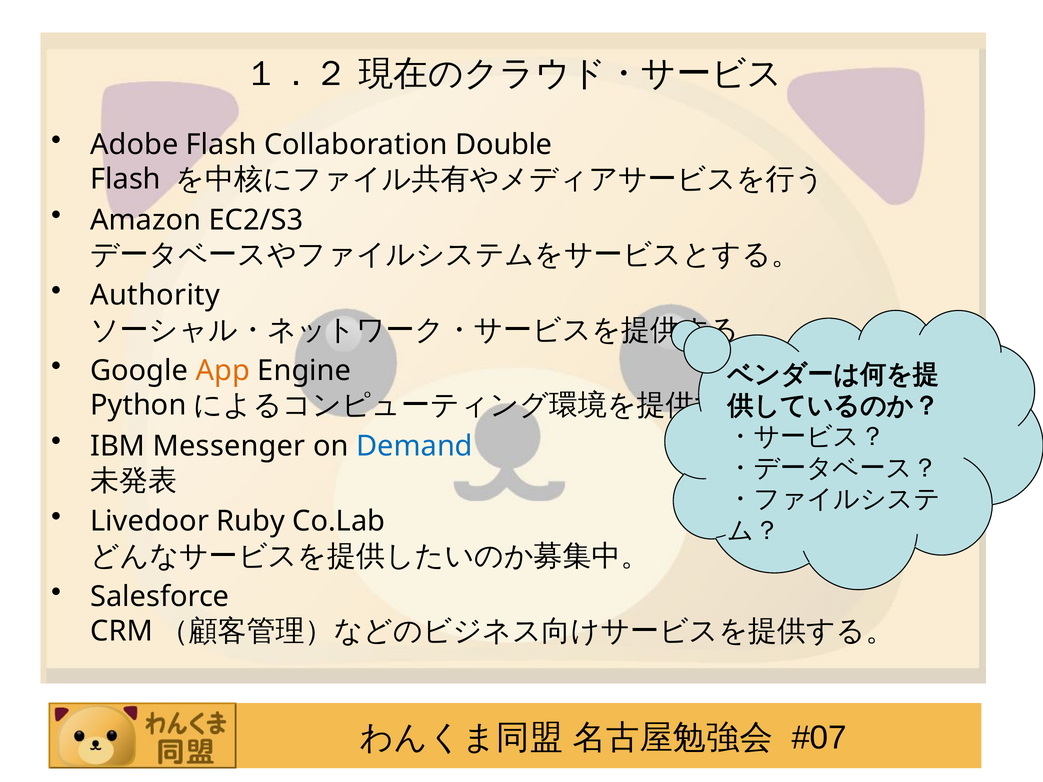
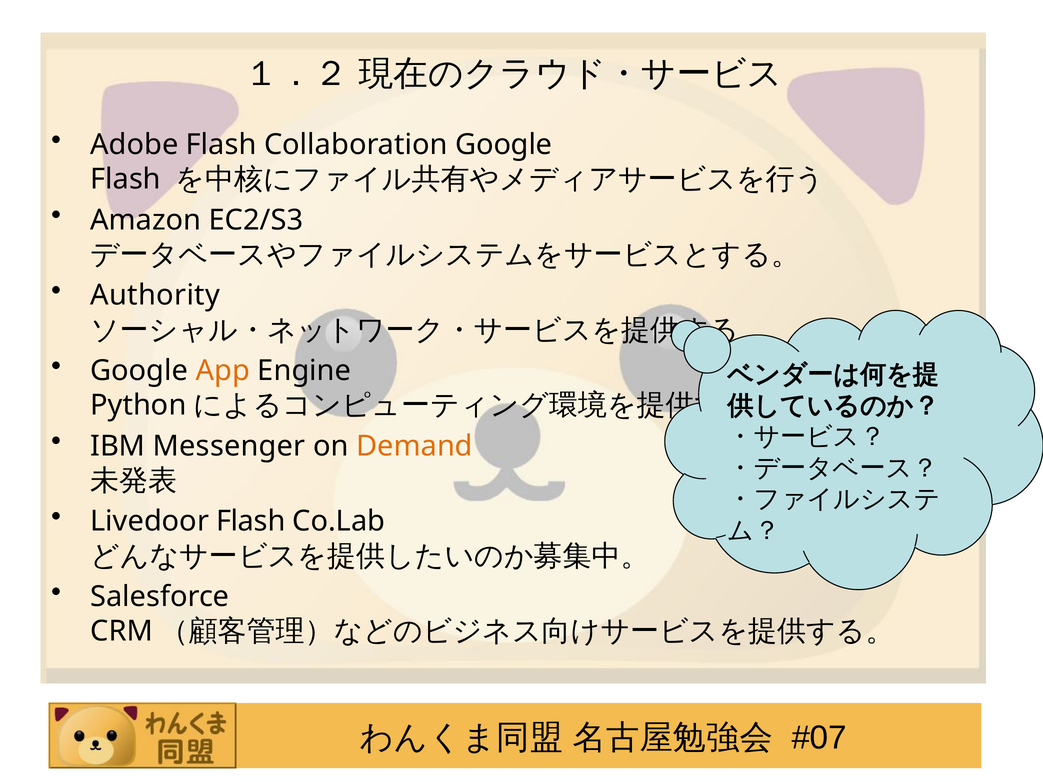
Collaboration Double: Double -> Google
Demand colour: blue -> orange
Livedoor Ruby: Ruby -> Flash
